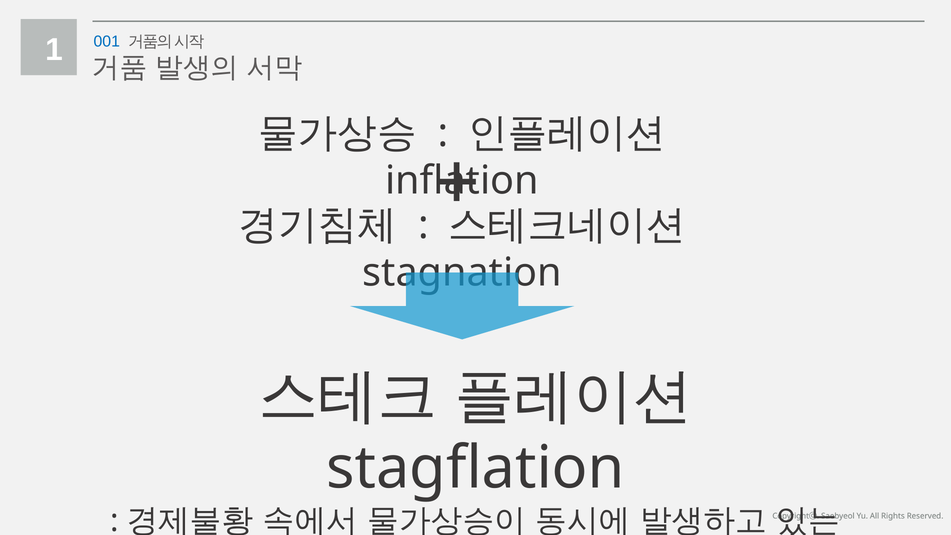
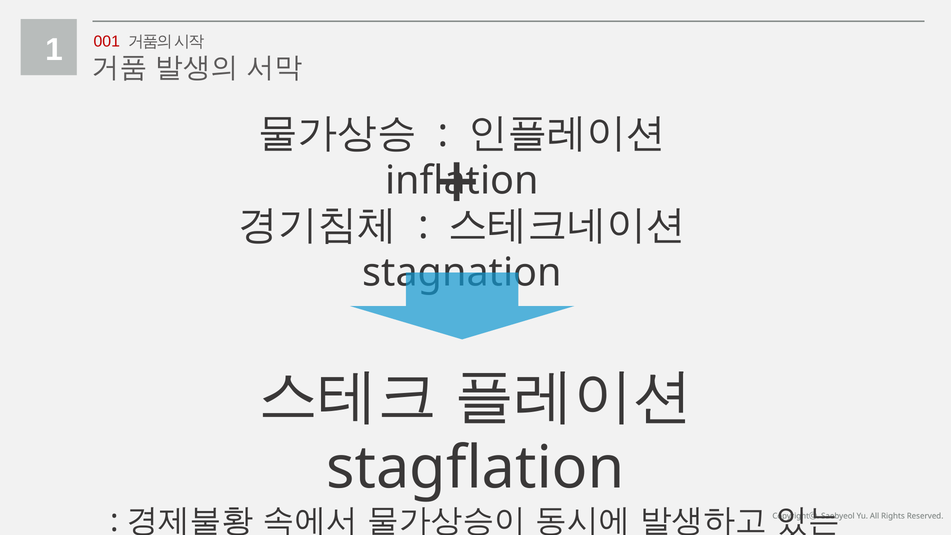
001 colour: blue -> red
